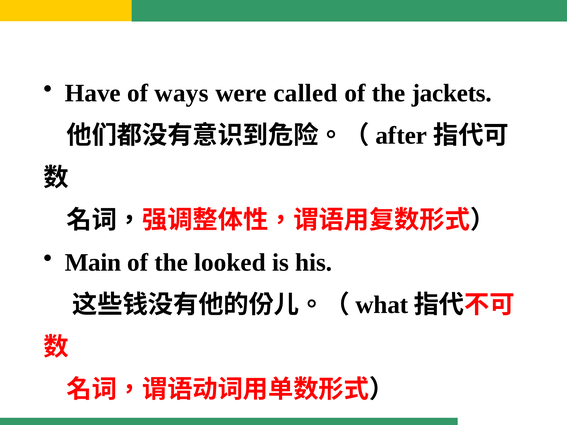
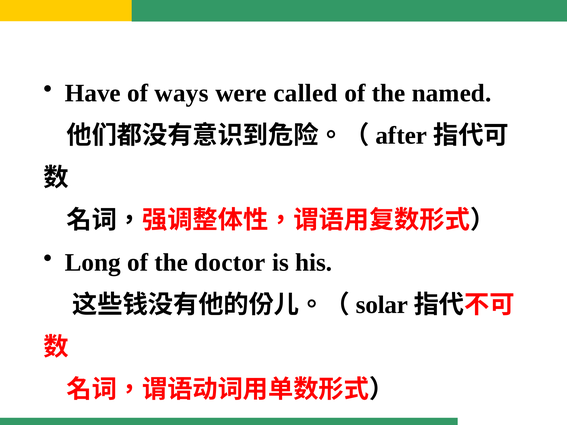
jackets: jackets -> named
Main: Main -> Long
looked: looked -> doctor
what: what -> solar
